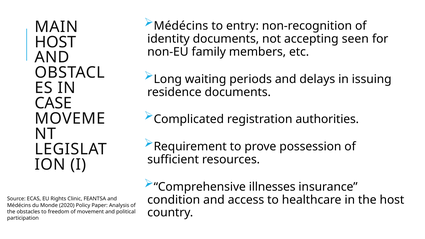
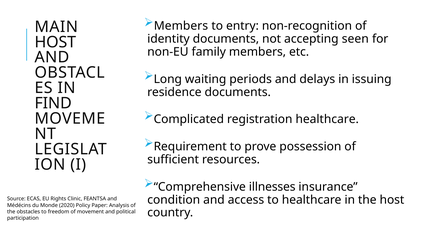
Médécins at (181, 26): Médécins -> Members
CASE: CASE -> FIND
registration authorities: authorities -> healthcare
